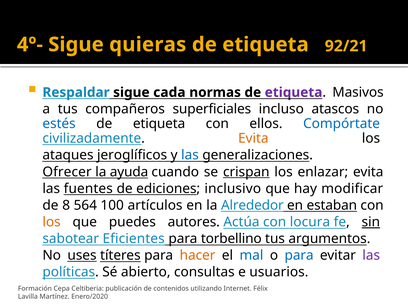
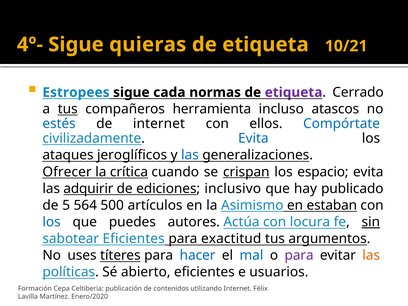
92/21: 92/21 -> 10/21
Respaldar: Respaldar -> Estropees
Masivos: Masivos -> Cerrado
tus at (68, 109) underline: none -> present
superficiales: superficiales -> herramienta
etiqueta at (159, 124): etiqueta -> internet
Evita at (253, 138) colour: orange -> blue
ayuda: ayuda -> crítica
enlazar: enlazar -> espacio
fuentes: fuentes -> adquirir
modificar: modificar -> publicado
8: 8 -> 5
100: 100 -> 500
Alrededor: Alrededor -> Asimismo
los at (52, 222) colour: orange -> blue
torbellino: torbellino -> exactitud
uses underline: present -> none
hacer colour: orange -> blue
para at (299, 255) colour: blue -> purple
las at (371, 255) colour: purple -> orange
abierto consultas: consultas -> eficientes
